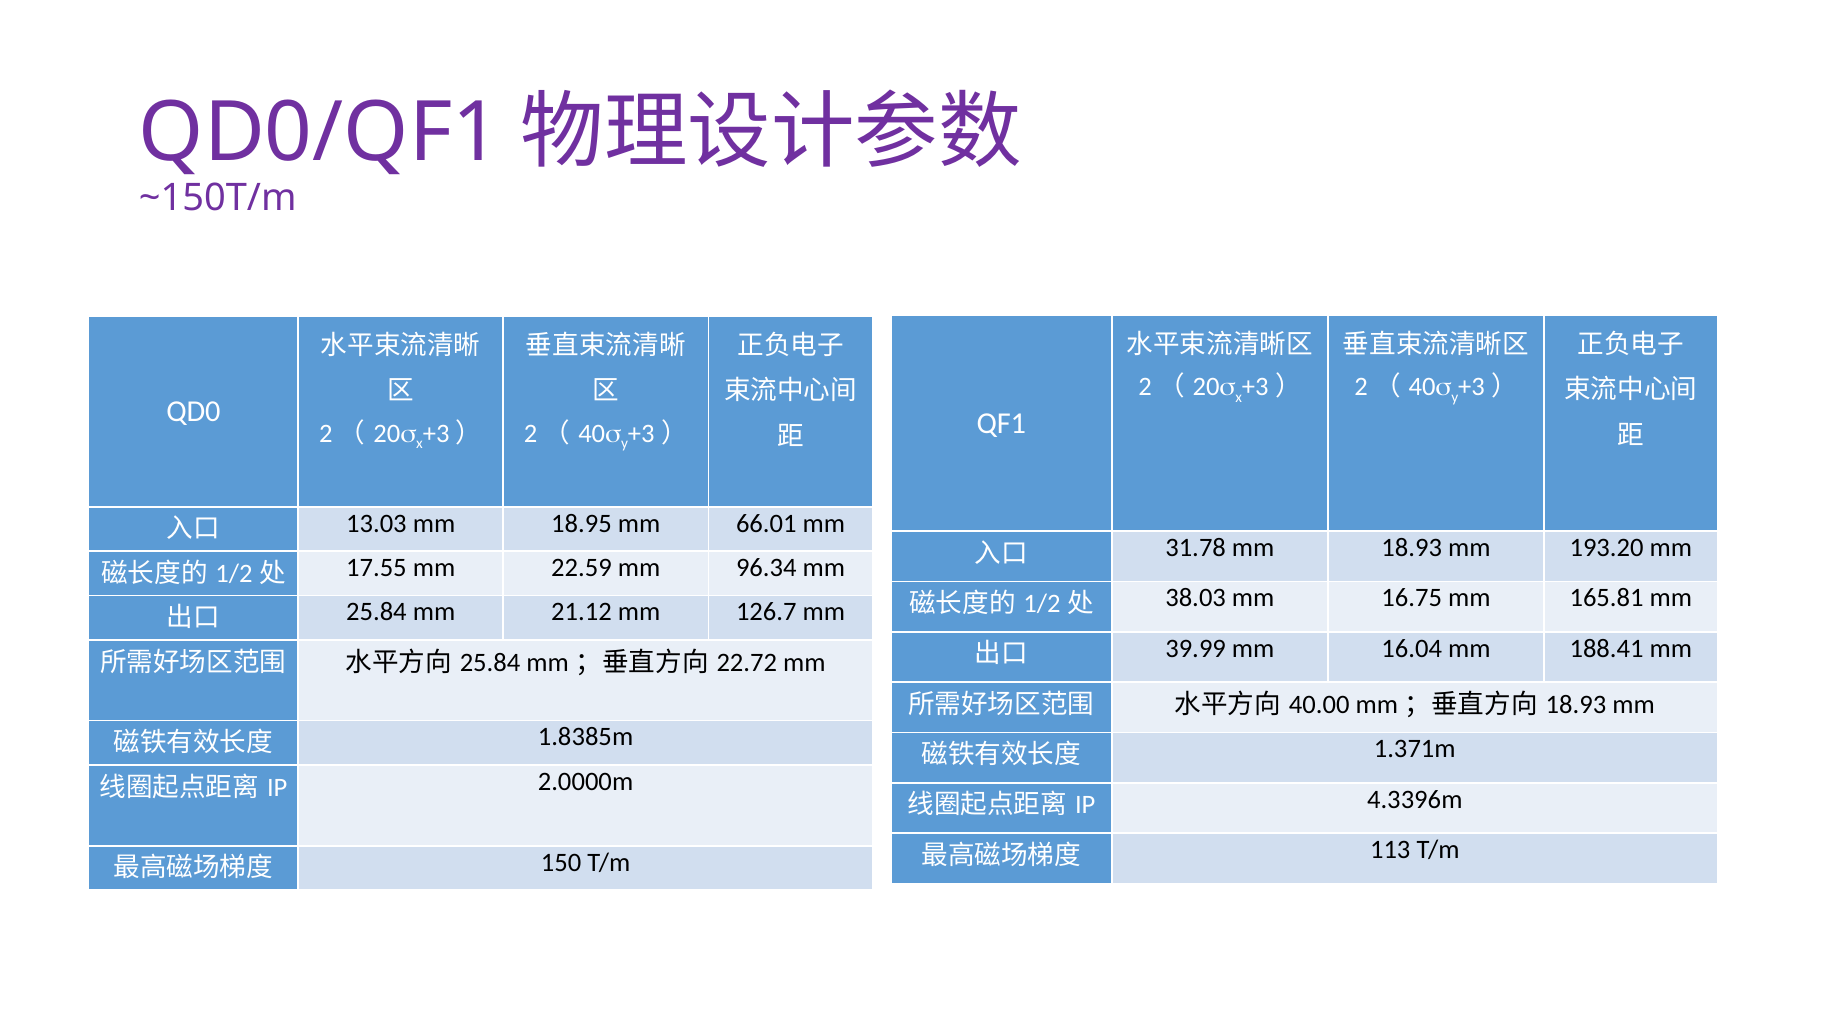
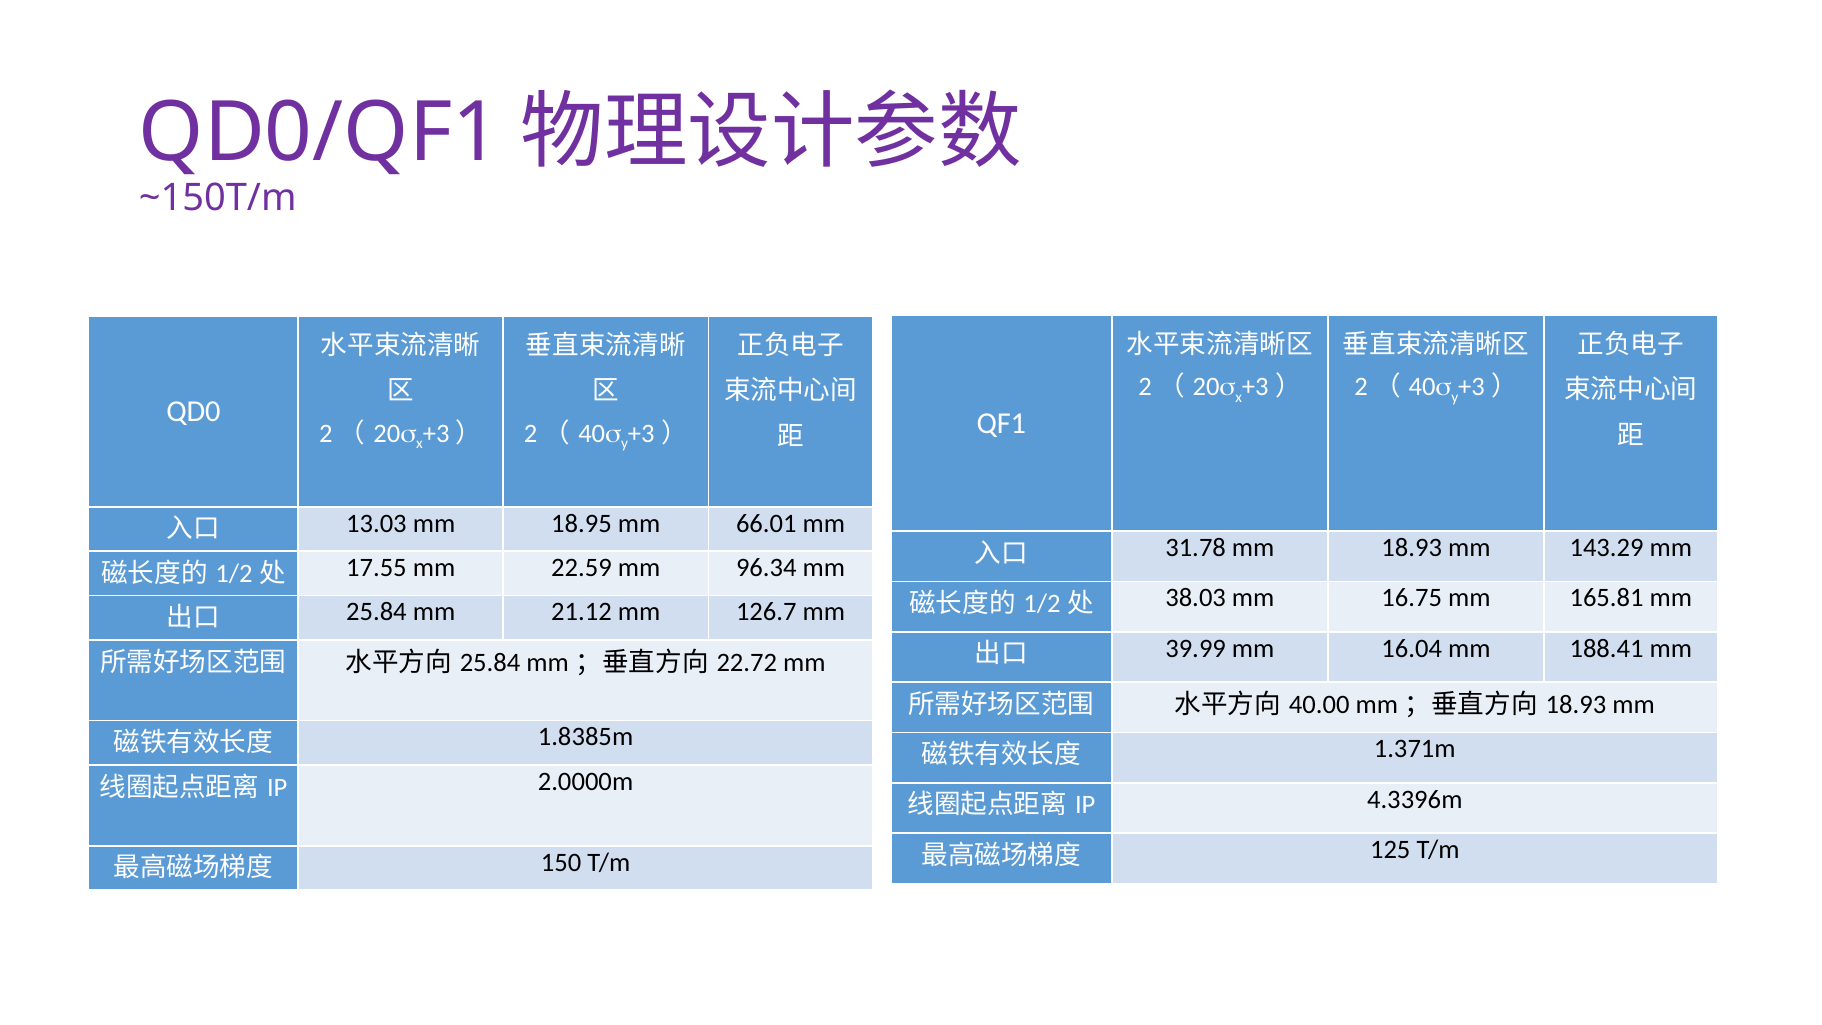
193.20: 193.20 -> 143.29
113: 113 -> 125
